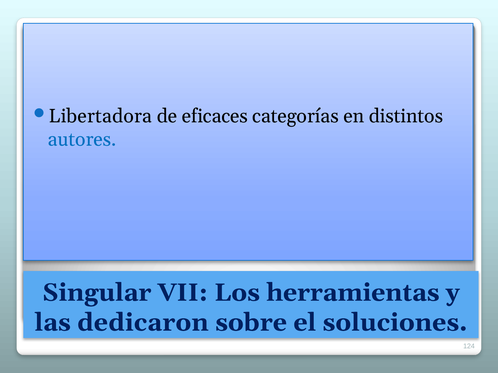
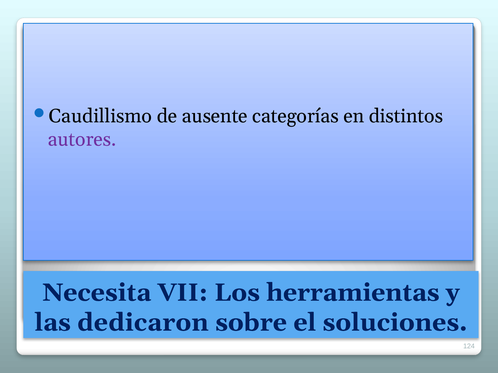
Libertadora: Libertadora -> Caudillismo
eficaces: eficaces -> ausente
autores colour: blue -> purple
Singular: Singular -> Necesita
